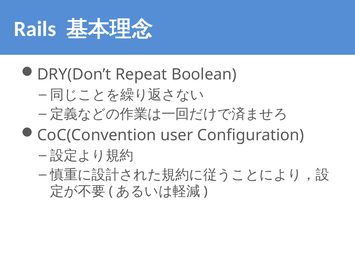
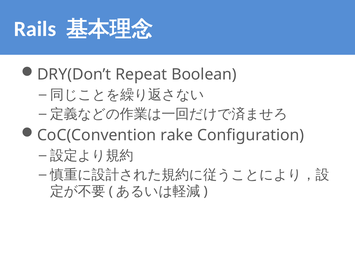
user: user -> rake
